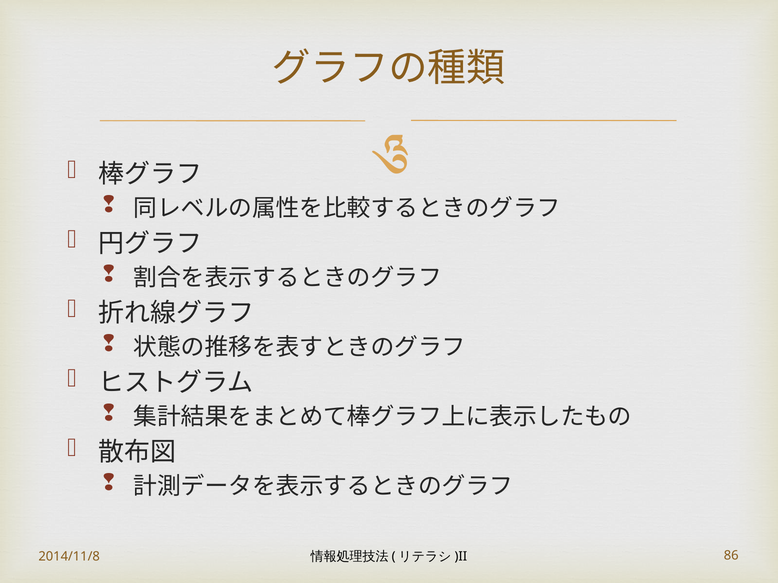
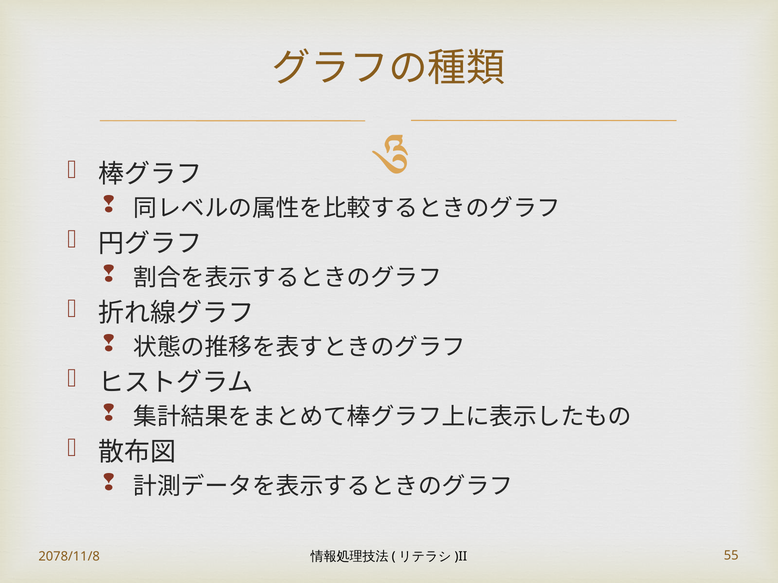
2014/11/8: 2014/11/8 -> 2078/11/8
86: 86 -> 55
